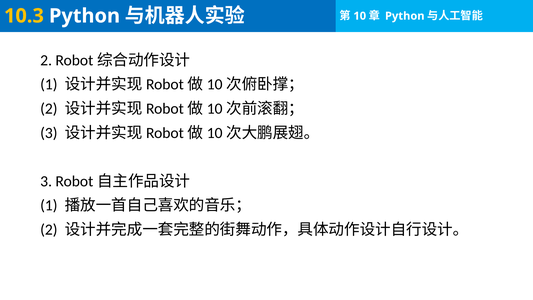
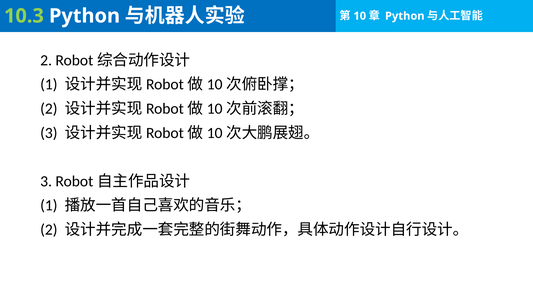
10.3 colour: yellow -> light green
